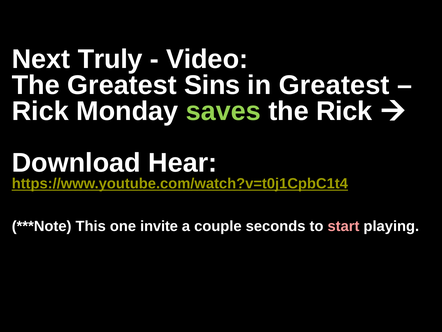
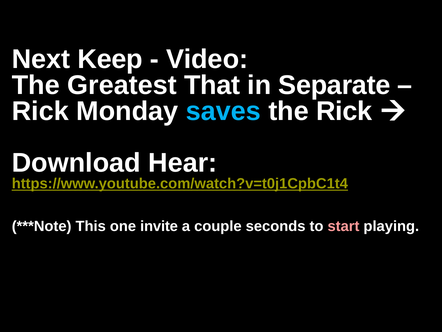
Truly: Truly -> Keep
Sins: Sins -> That
in Greatest: Greatest -> Separate
saves colour: light green -> light blue
